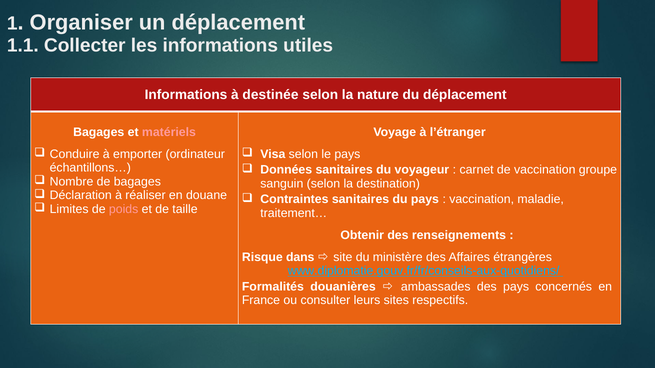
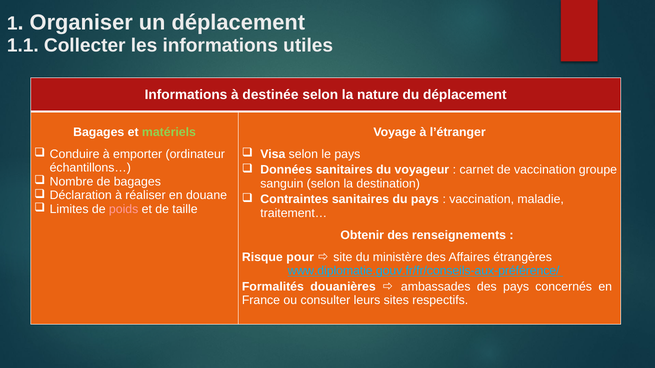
matériels colour: pink -> light green
dans: dans -> pour
www.diplomatie.gouv.fr/fr/conseils-aux-quotidiens/: www.diplomatie.gouv.fr/fr/conseils-aux-quotidiens/ -> www.diplomatie.gouv.fr/fr/conseils-aux-préférence/
